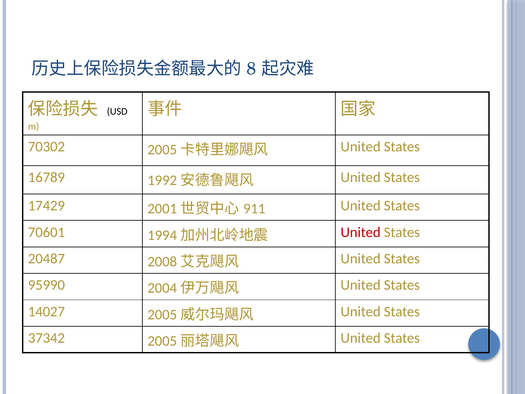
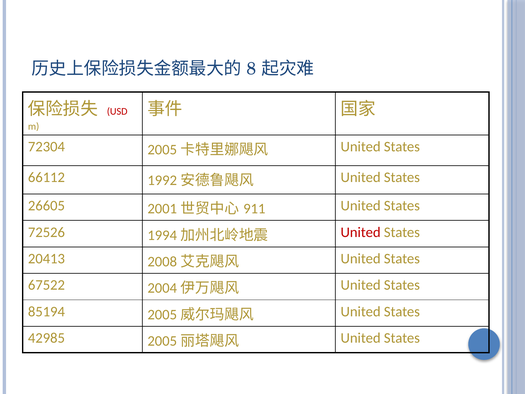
USD colour: black -> red
70302: 70302 -> 72304
16789: 16789 -> 66112
17429: 17429 -> 26605
70601: 70601 -> 72526
20487: 20487 -> 20413
95990: 95990 -> 67522
14027: 14027 -> 85194
37342: 37342 -> 42985
